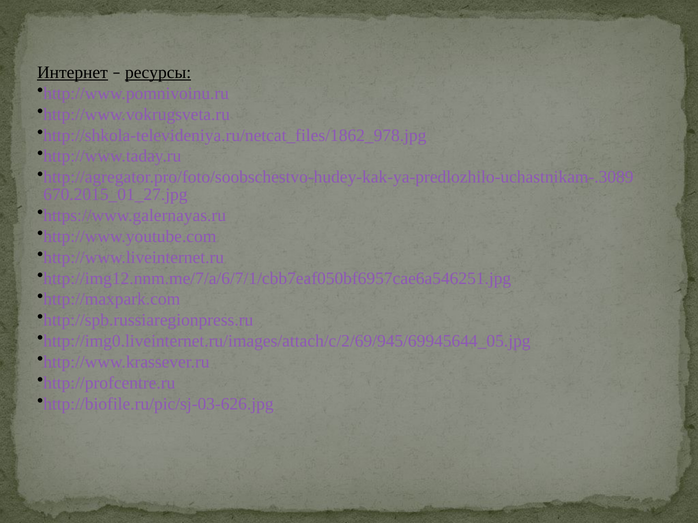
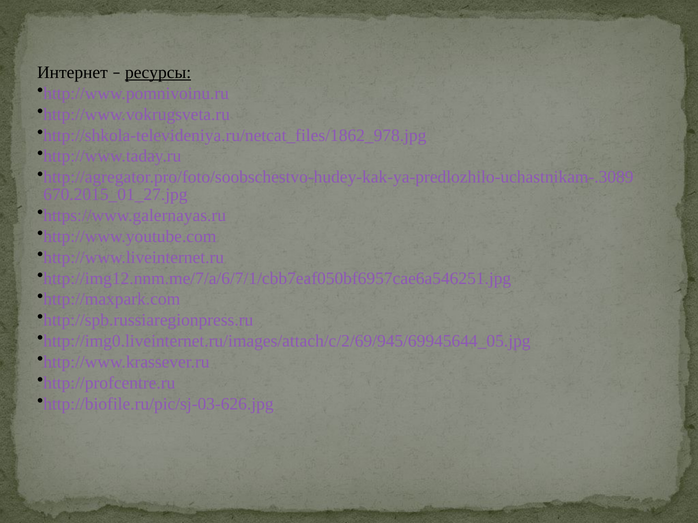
Интернет underline: present -> none
